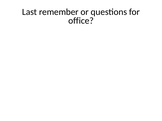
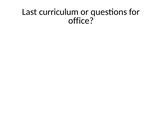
remember: remember -> curriculum
